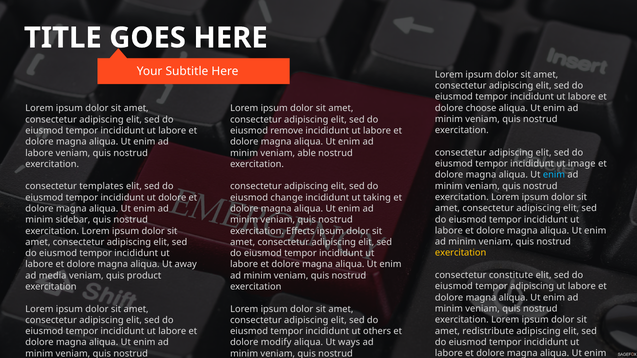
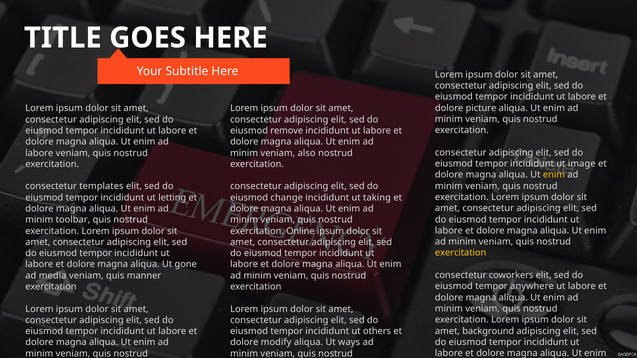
choose: choose -> picture
able: able -> also
enim at (554, 175) colour: light blue -> yellow
ut dolore: dolore -> letting
sidebar: sidebar -> toolbar
Effects: Effects -> Online
away: away -> gone
constitute: constitute -> coworkers
product: product -> manner
tempor adipiscing: adipiscing -> anywhere
redistribute: redistribute -> background
